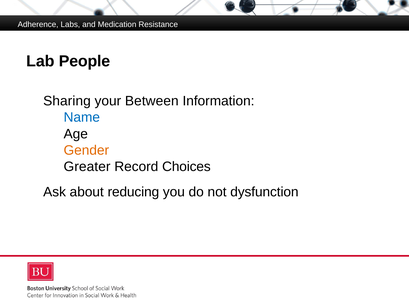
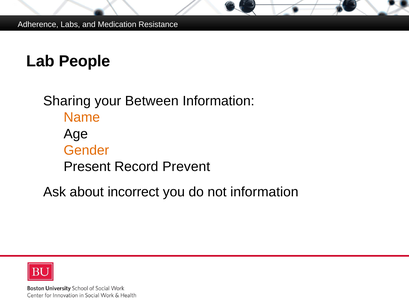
Name colour: blue -> orange
Greater: Greater -> Present
Choices: Choices -> Prevent
reducing: reducing -> incorrect
not dysfunction: dysfunction -> information
